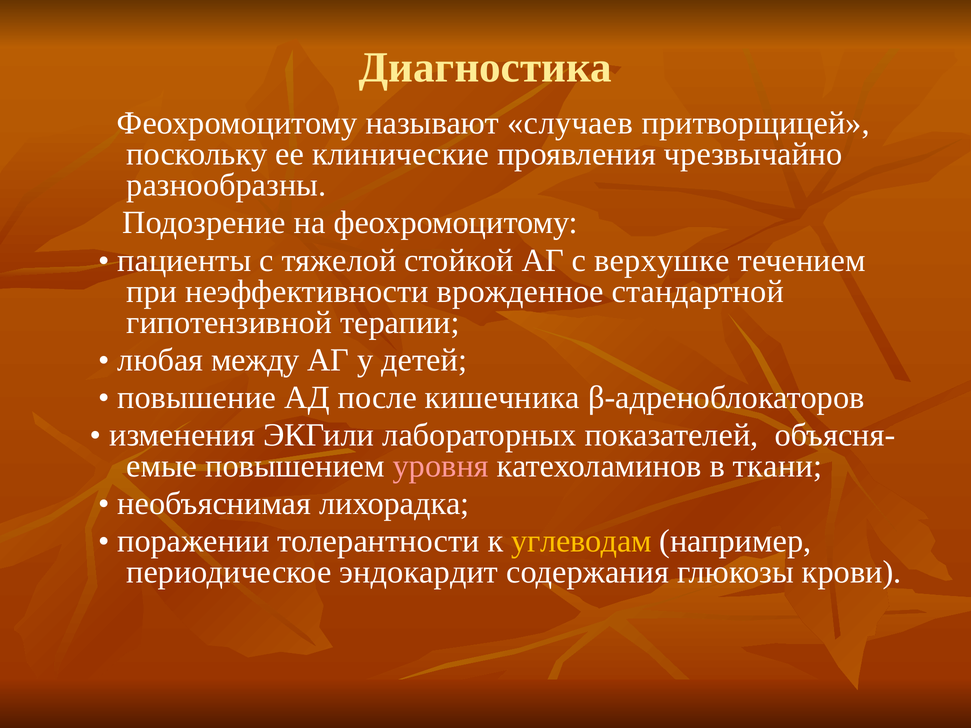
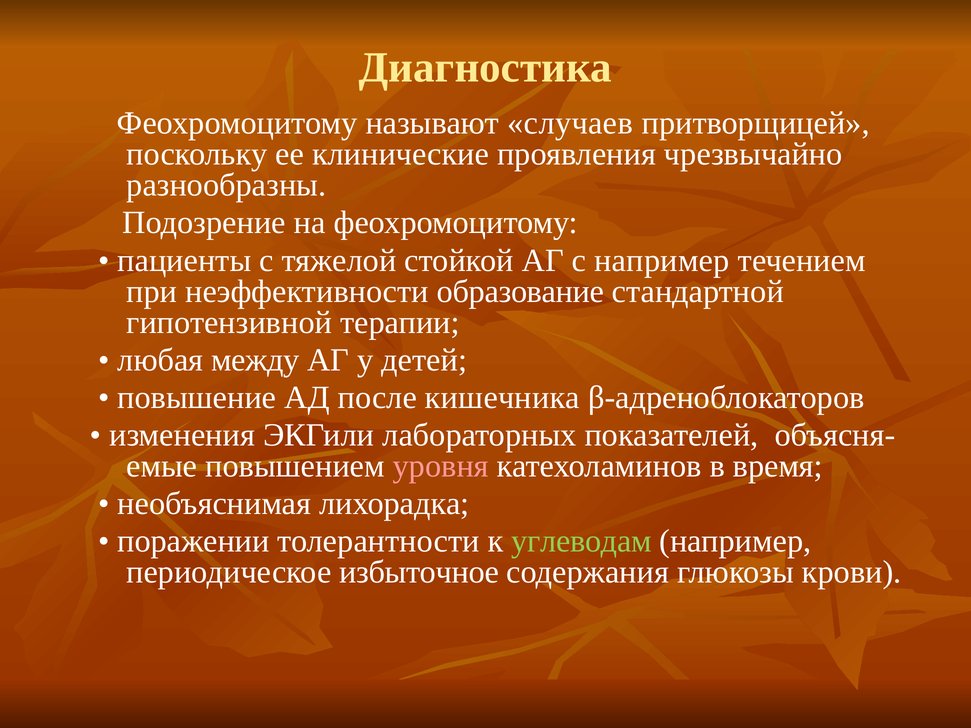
с верхушке: верхушке -> например
врожденное: врожденное -> образование
ткани: ткани -> время
углеводам colour: yellow -> light green
эндокардит: эндокардит -> избыточное
